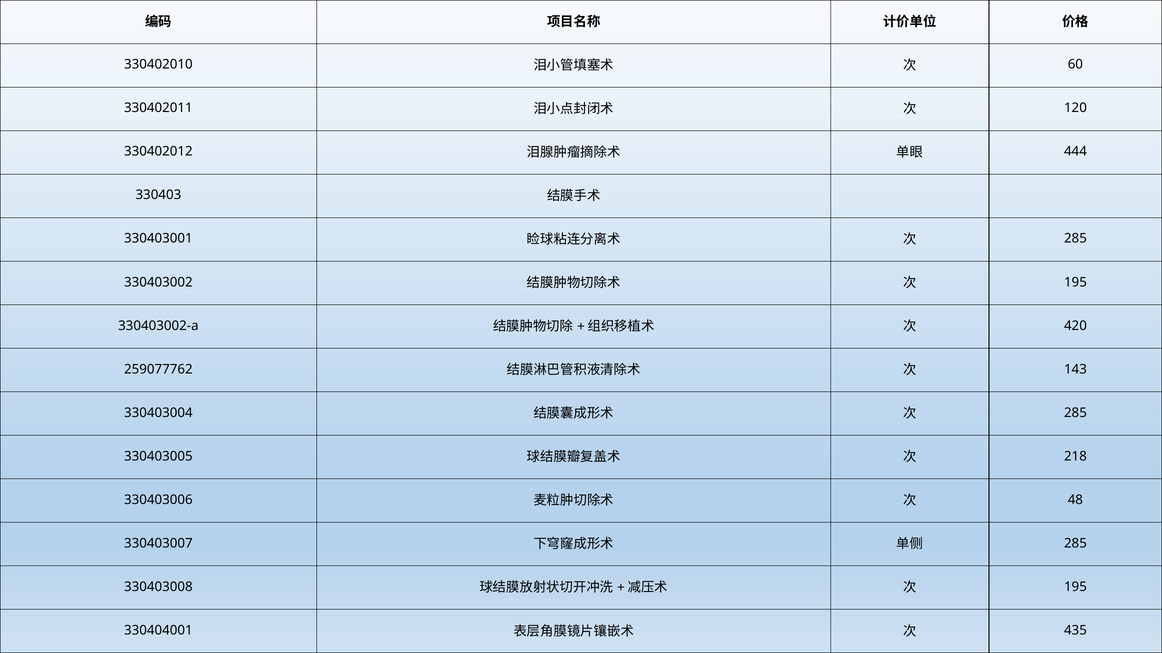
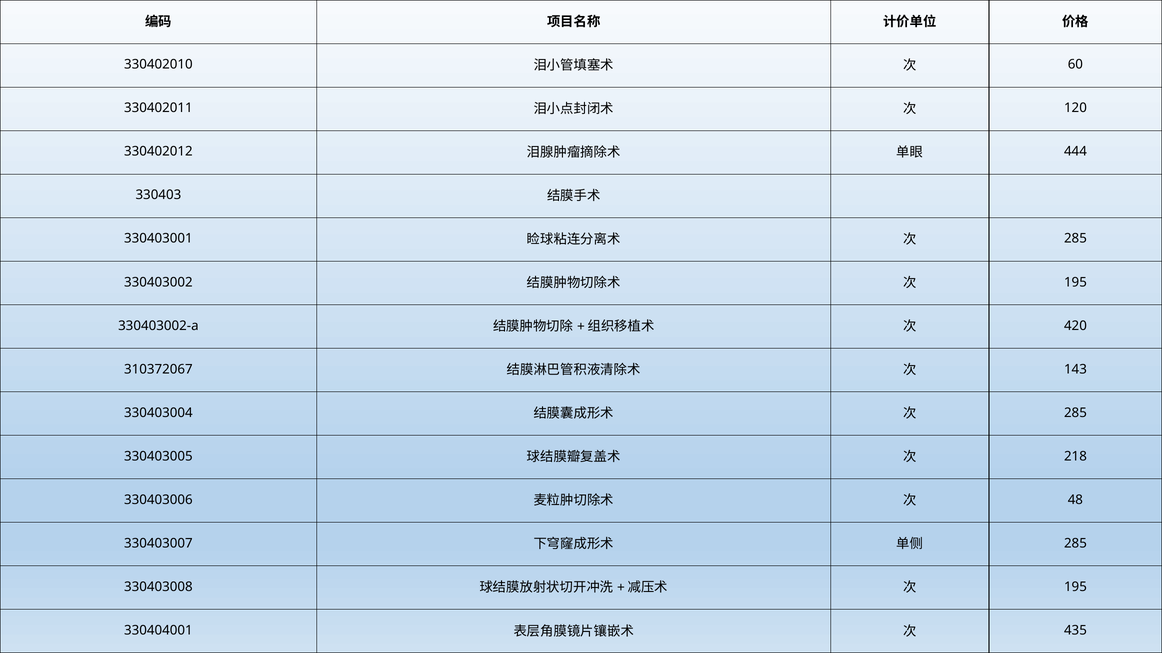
259077762: 259077762 -> 310372067
